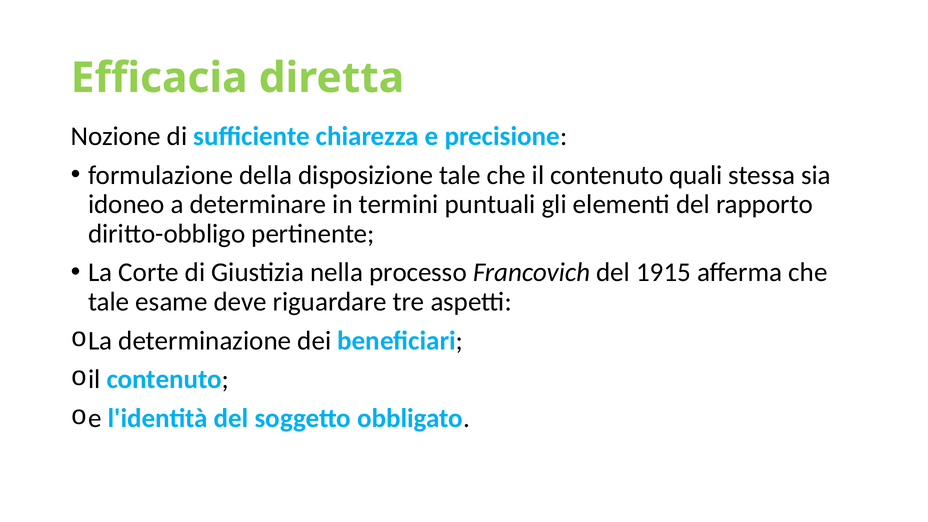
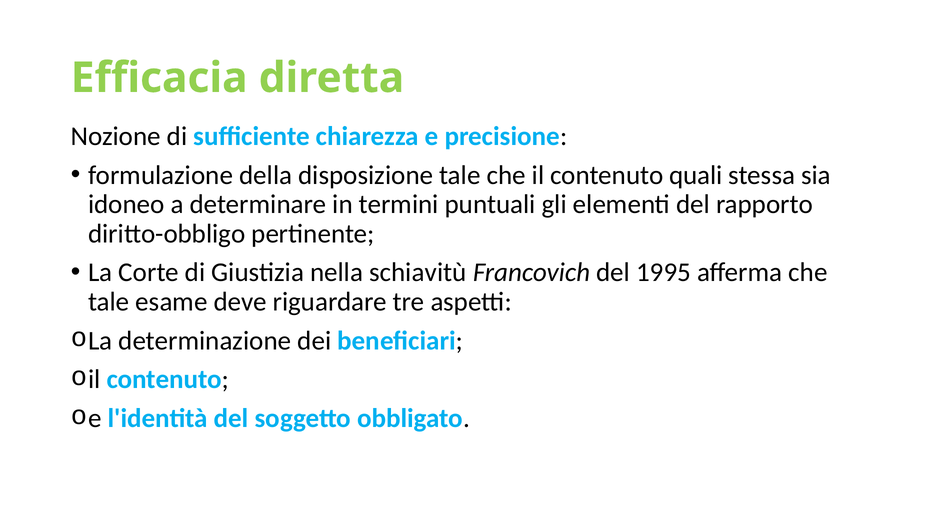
processo: processo -> schiavitù
1915: 1915 -> 1995
